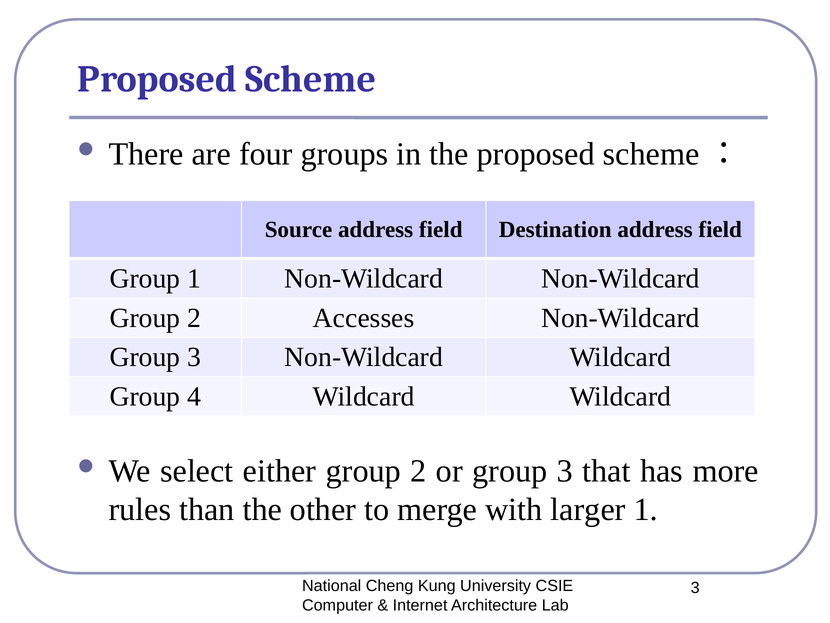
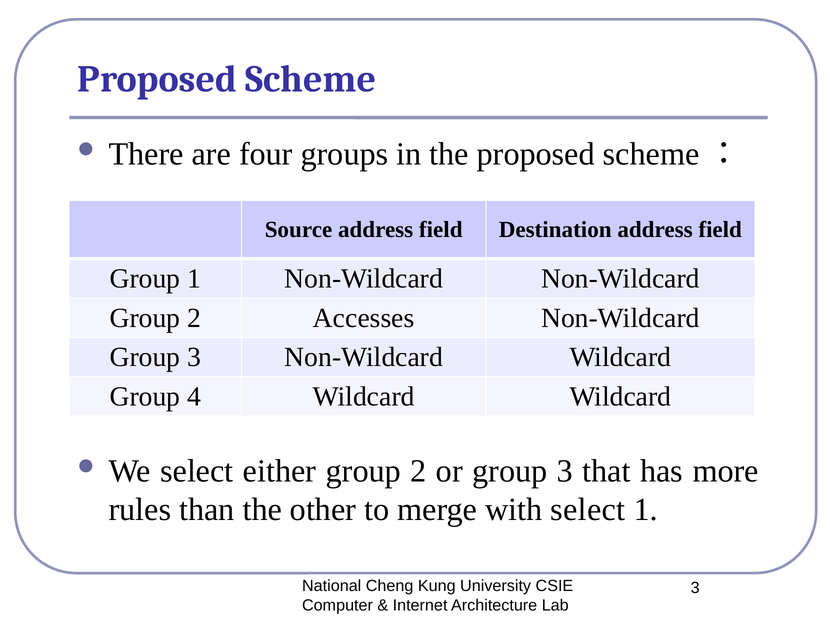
with larger: larger -> select
